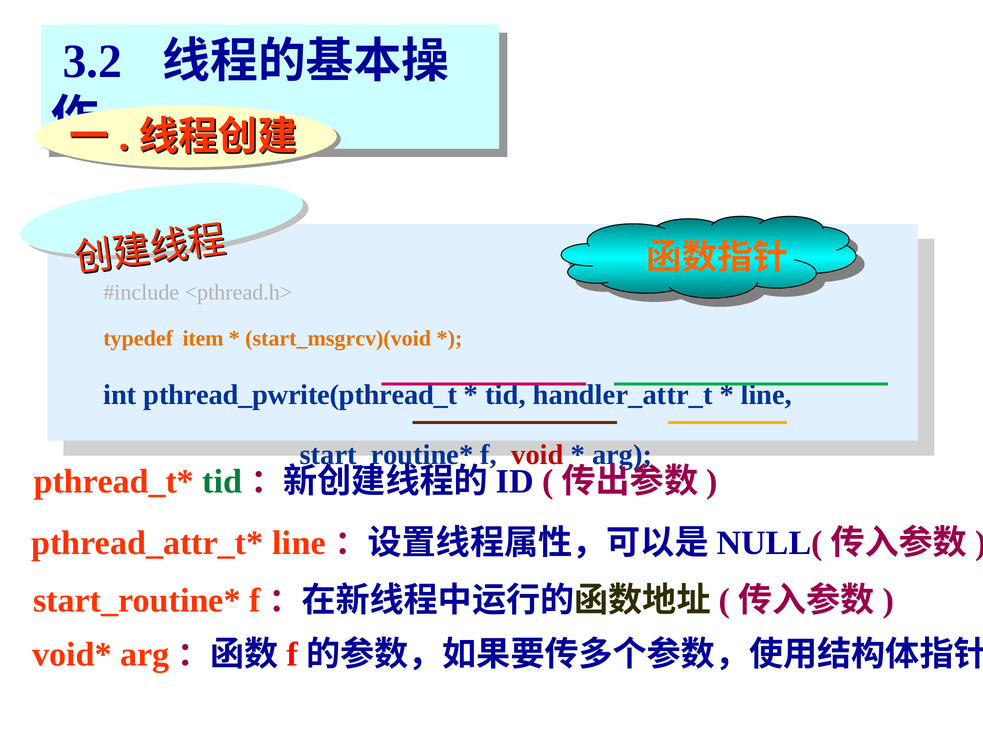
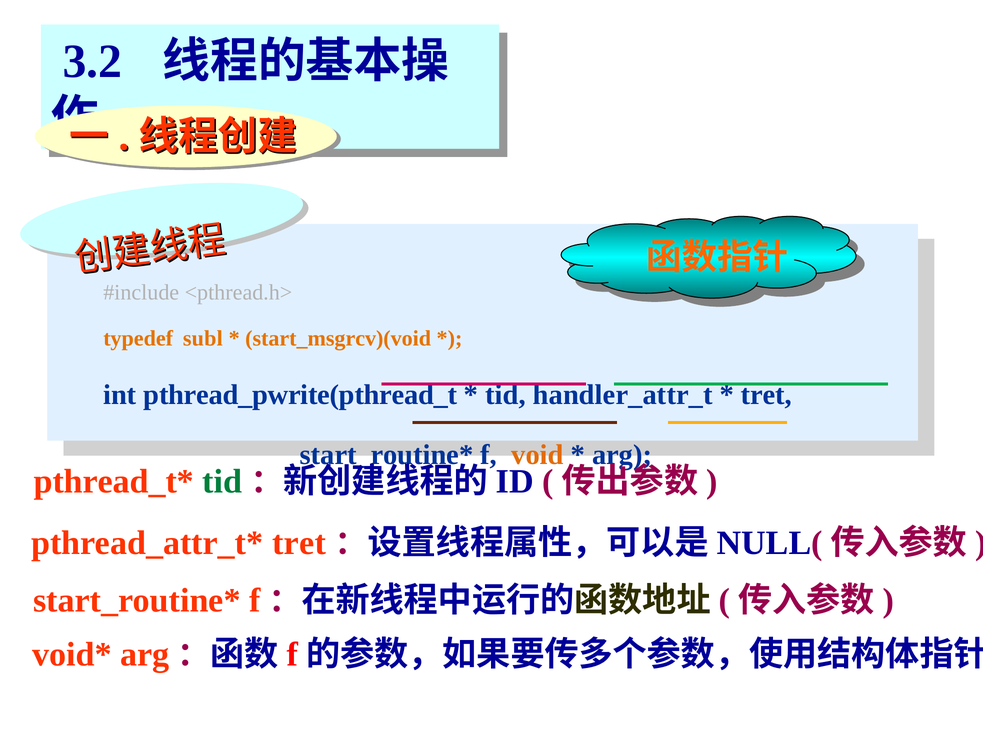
item: item -> subl
line at (766, 395): line -> tret
void colour: red -> orange
line at (299, 543): line -> tret
